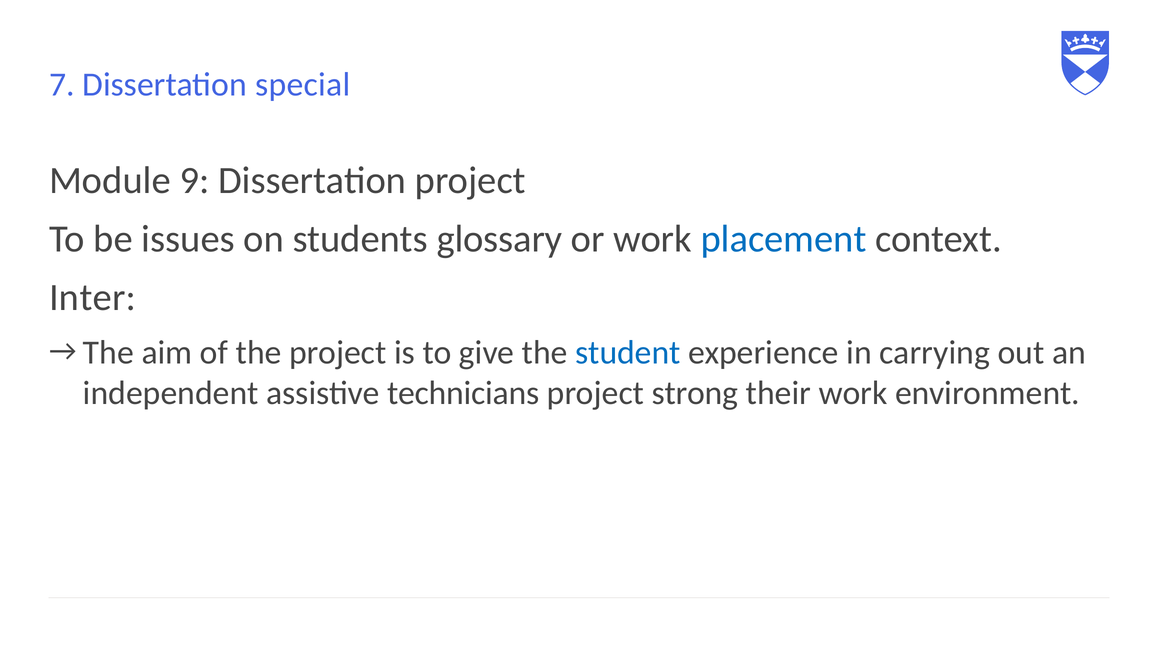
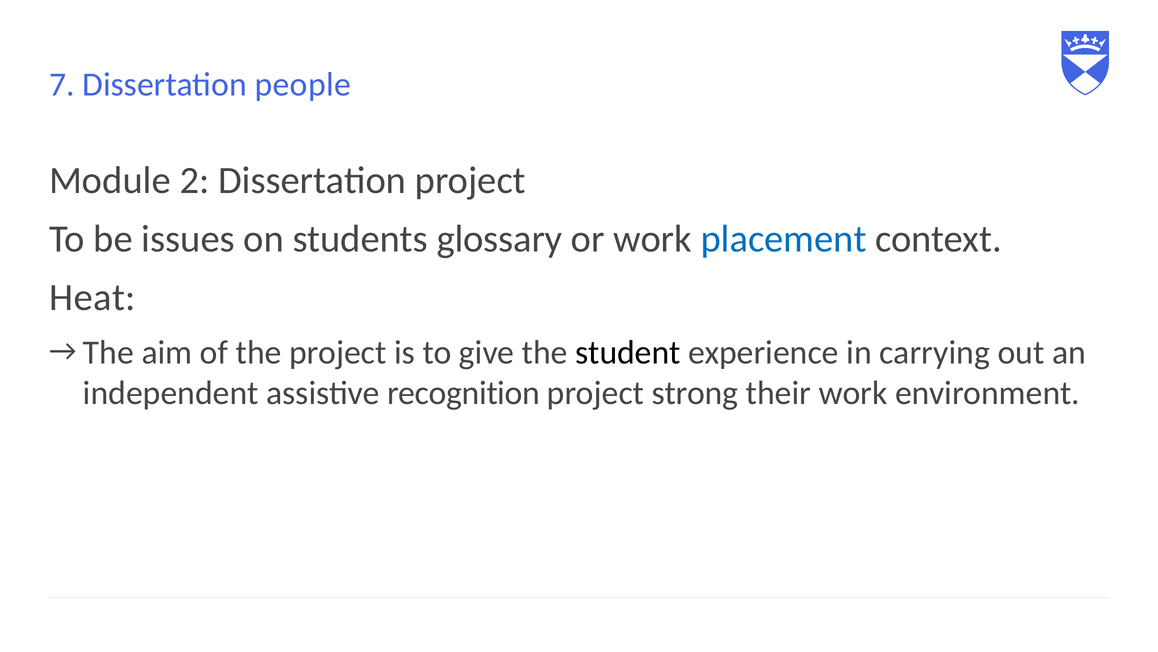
special: special -> people
9: 9 -> 2
Inter: Inter -> Heat
student colour: blue -> black
technicians: technicians -> recognition
